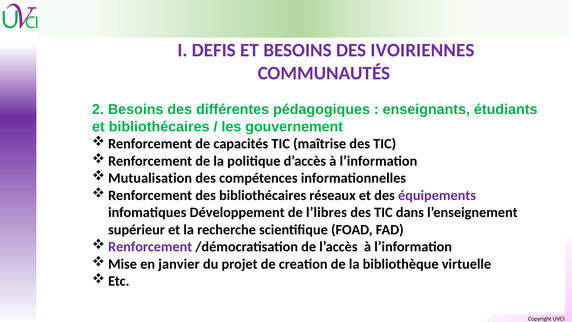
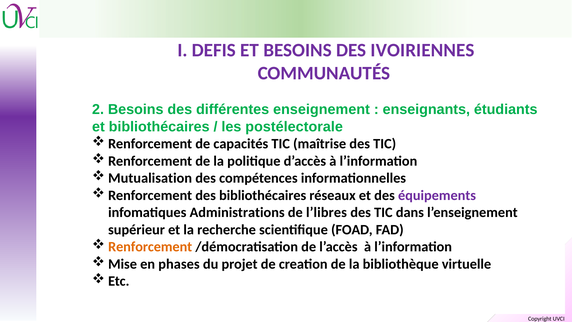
pédagogiques: pédagogiques -> enseignement
gouvernement: gouvernement -> postélectorale
Développement: Développement -> Administrations
Renforcement at (150, 247) colour: purple -> orange
janvier: janvier -> phases
